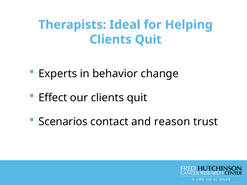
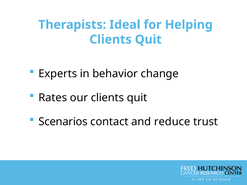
Effect: Effect -> Rates
reason: reason -> reduce
